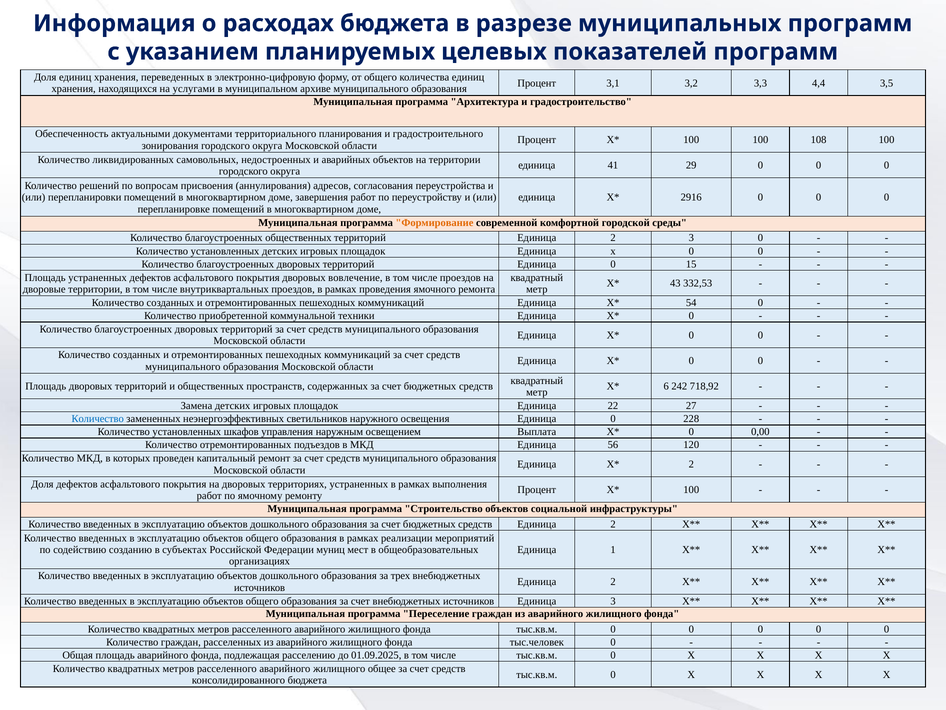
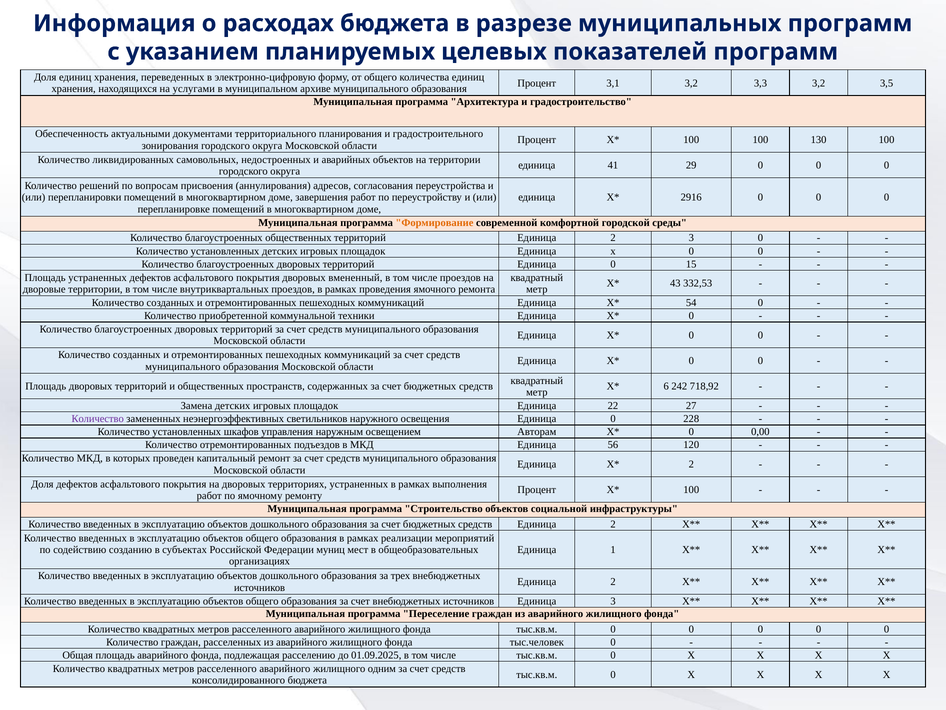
3,3 4,4: 4,4 -> 3,2
108: 108 -> 130
вовлечение: вовлечение -> вмененный
Количество at (98, 419) colour: blue -> purple
Выплата: Выплата -> Авторам
общее: общее -> одним
